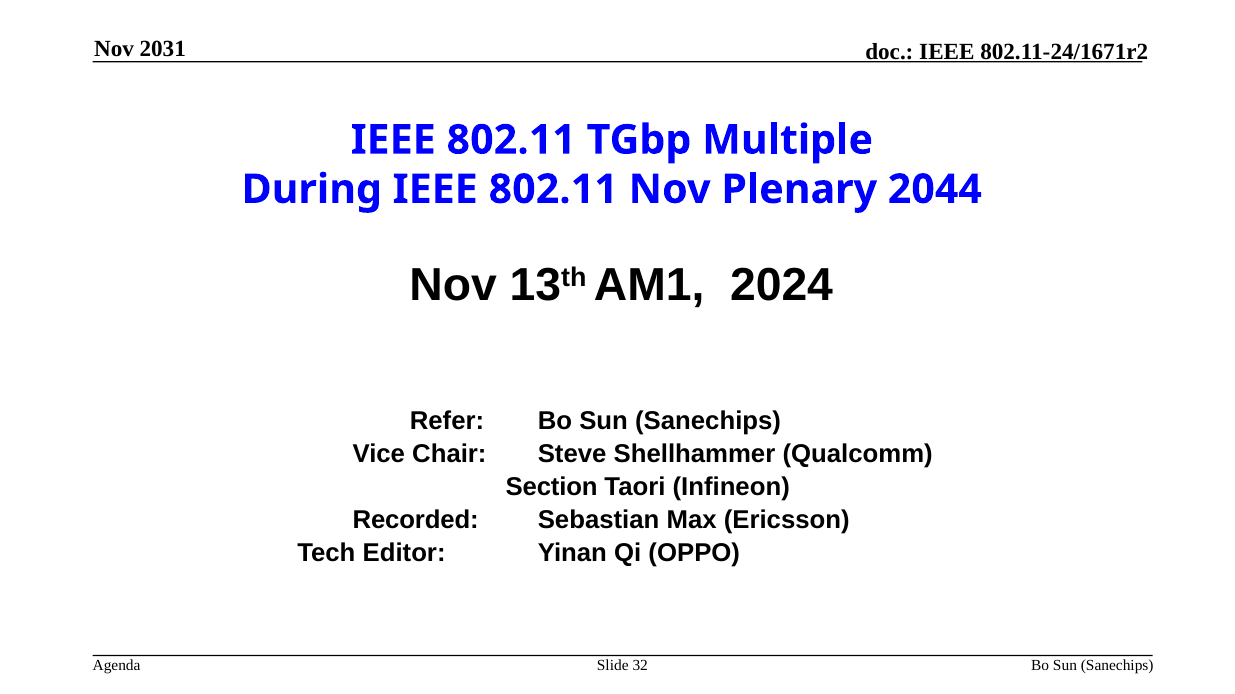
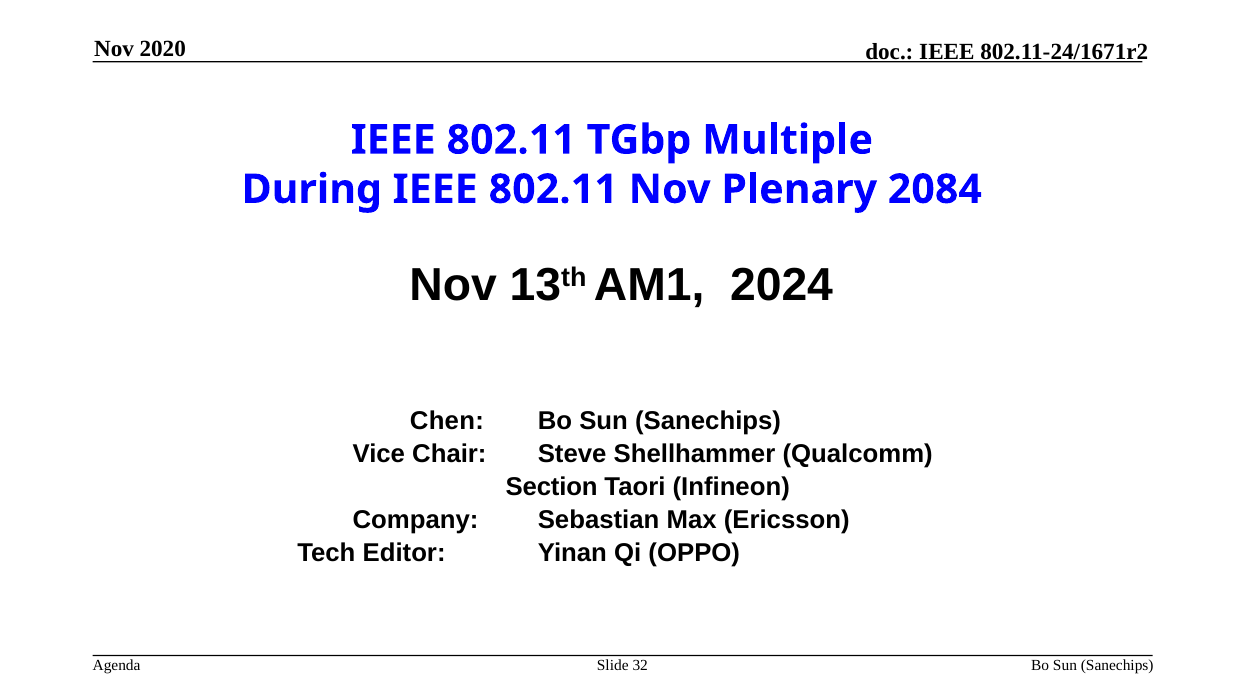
2031: 2031 -> 2020
2044: 2044 -> 2084
Refer: Refer -> Chen
Recorded: Recorded -> Company
